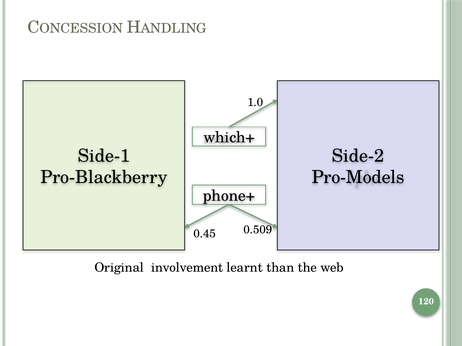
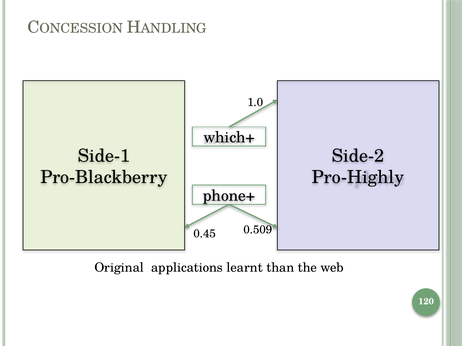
Pro-Models: Pro-Models -> Pro-Highly
involvement: involvement -> applications
